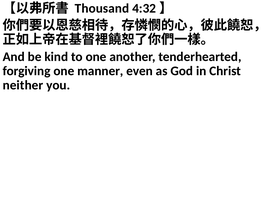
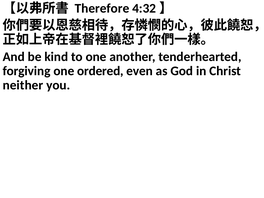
Thousand: Thousand -> Therefore
manner: manner -> ordered
